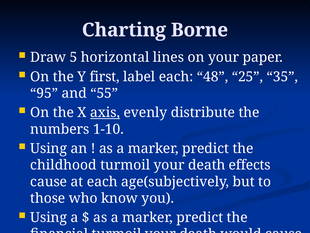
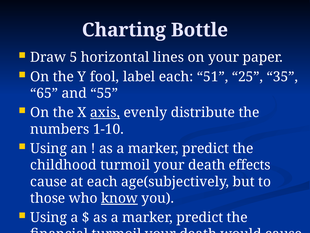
Borne: Borne -> Bottle
first: first -> fool
48: 48 -> 51
95: 95 -> 65
know at (119, 198) underline: none -> present
